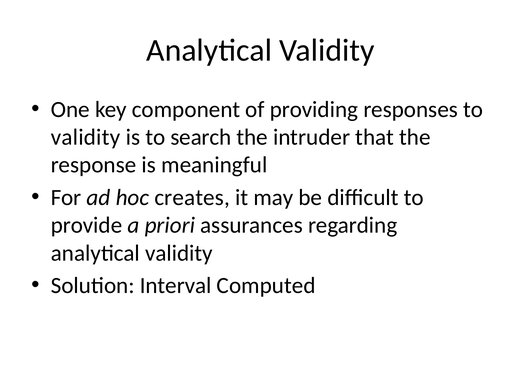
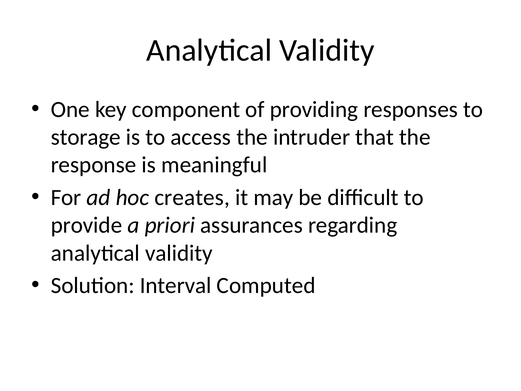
validity at (86, 137): validity -> storage
search: search -> access
